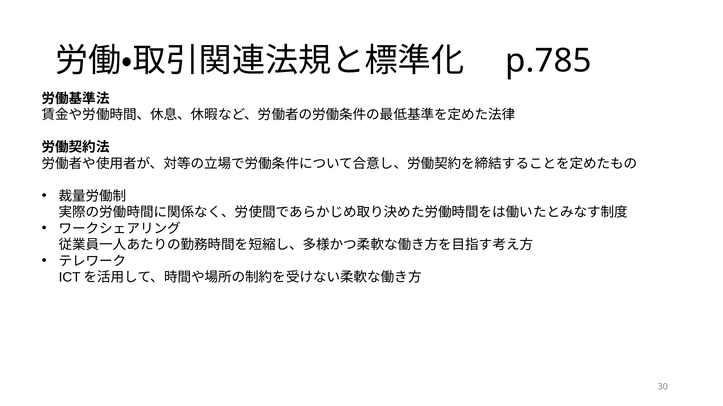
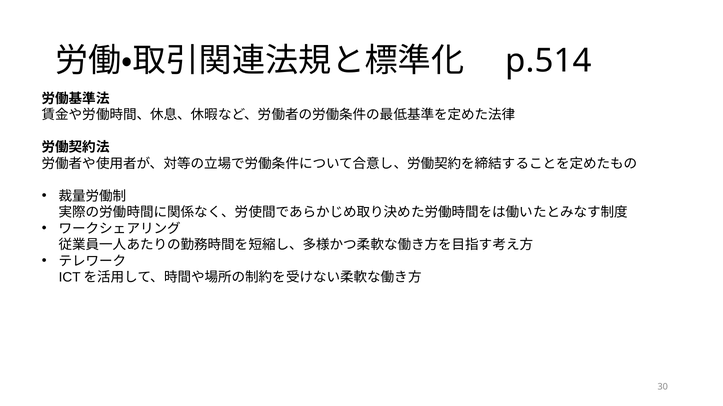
p.785: p.785 -> p.514
